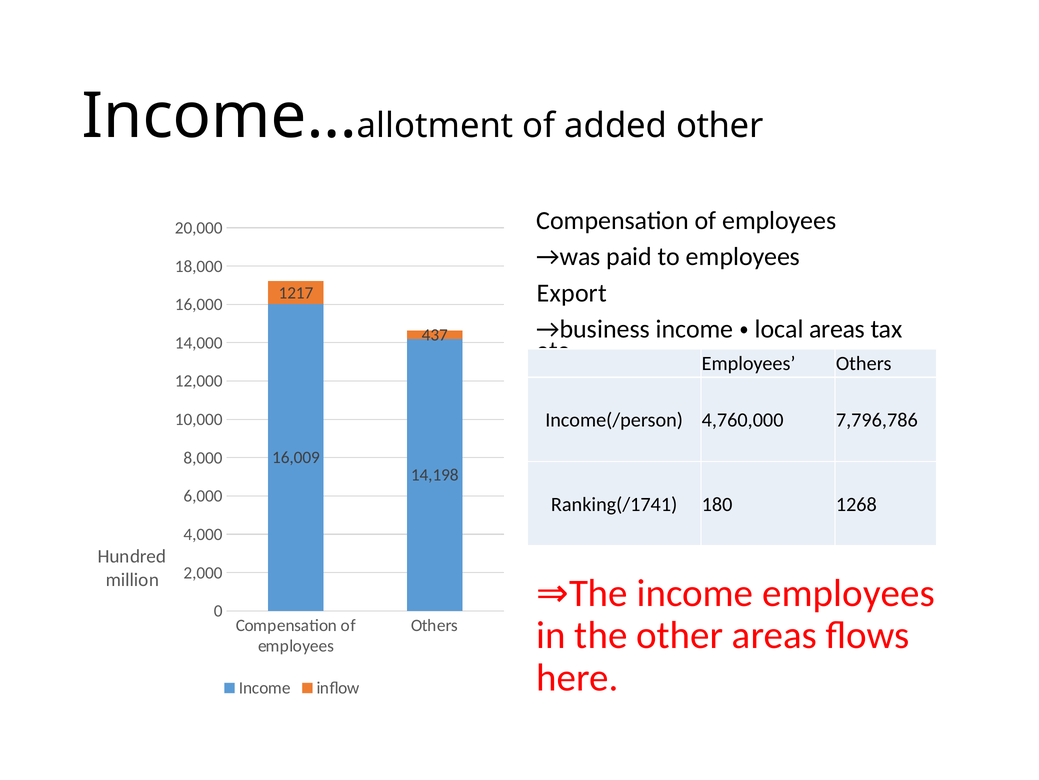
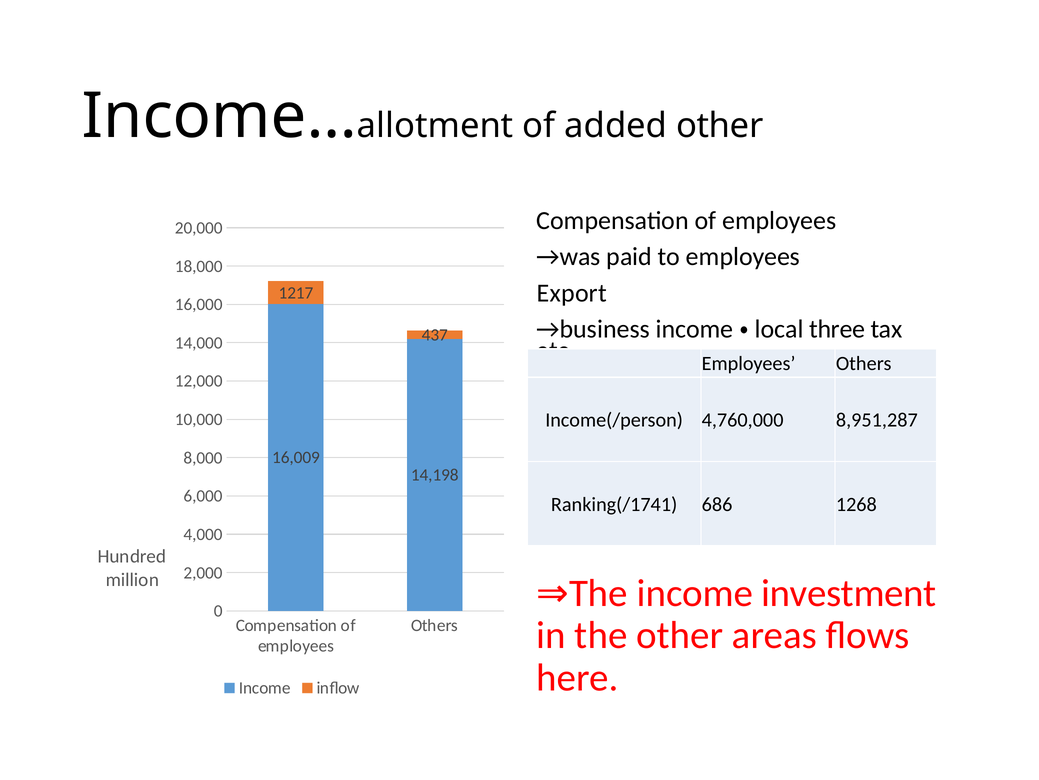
areas at (837, 329): areas -> three
7,796,786: 7,796,786 -> 8,951,287
180: 180 -> 686
income employees: employees -> investment
